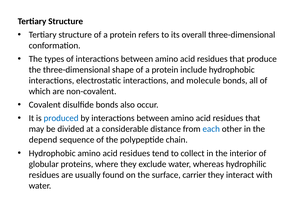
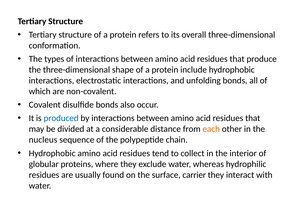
molecule: molecule -> unfolding
each colour: blue -> orange
depend: depend -> nucleus
